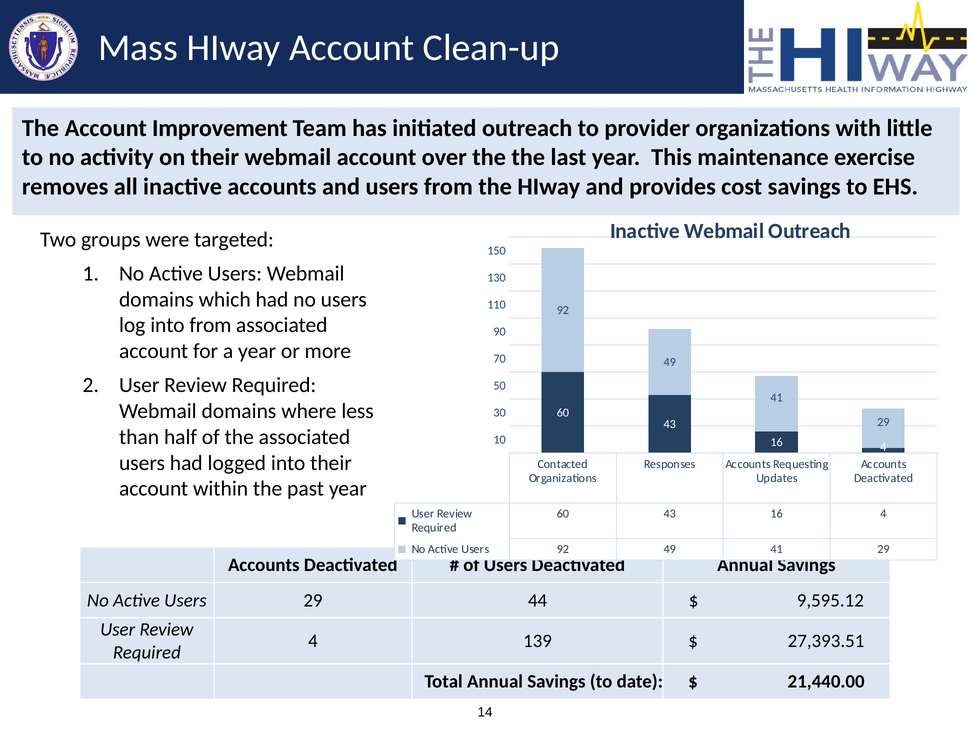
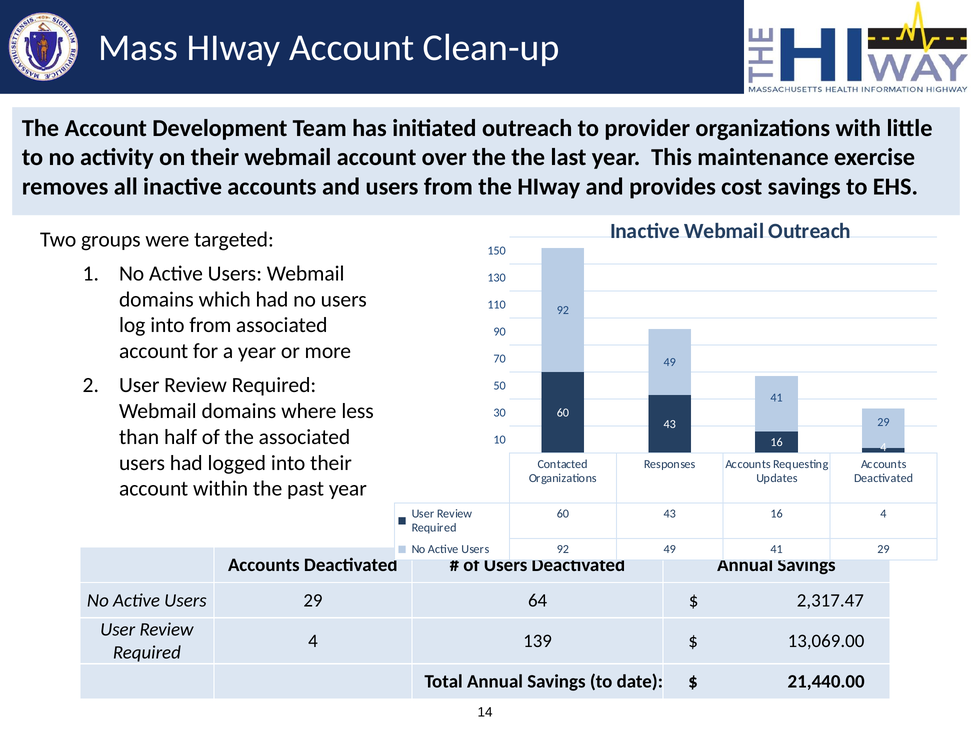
Improvement: Improvement -> Development
44: 44 -> 64
9,595.12: 9,595.12 -> 2,317.47
27,393.51: 27,393.51 -> 13,069.00
